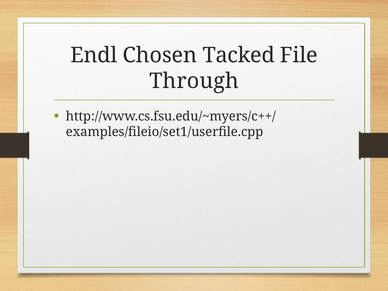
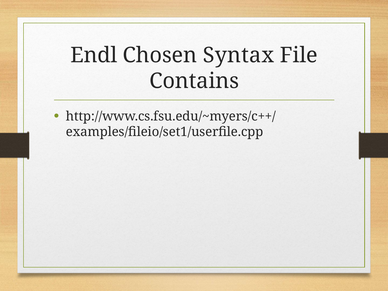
Tacked: Tacked -> Syntax
Through: Through -> Contains
